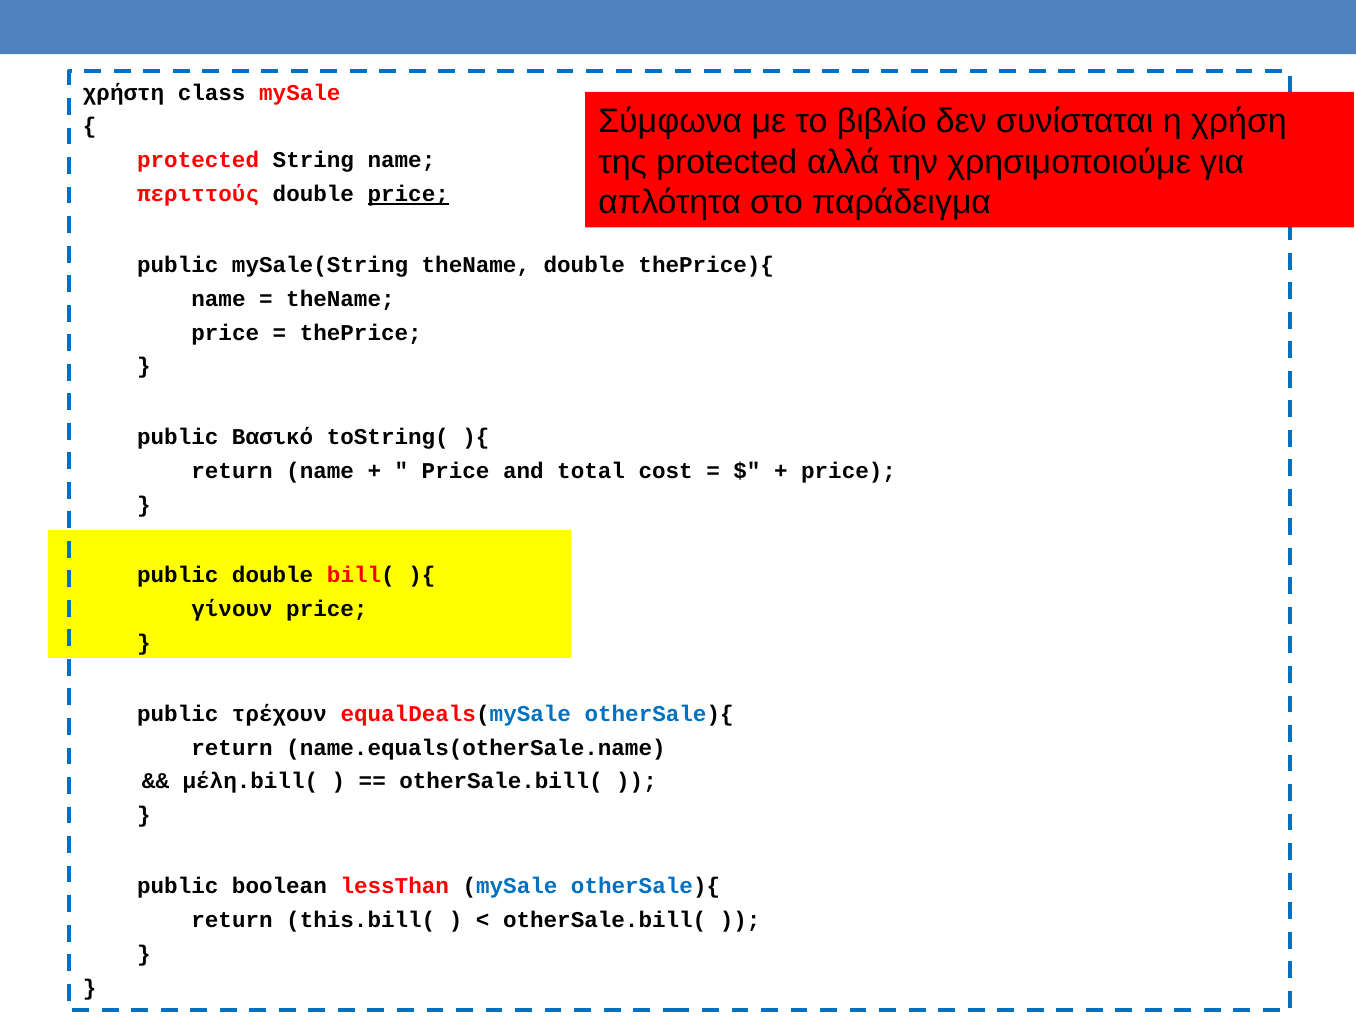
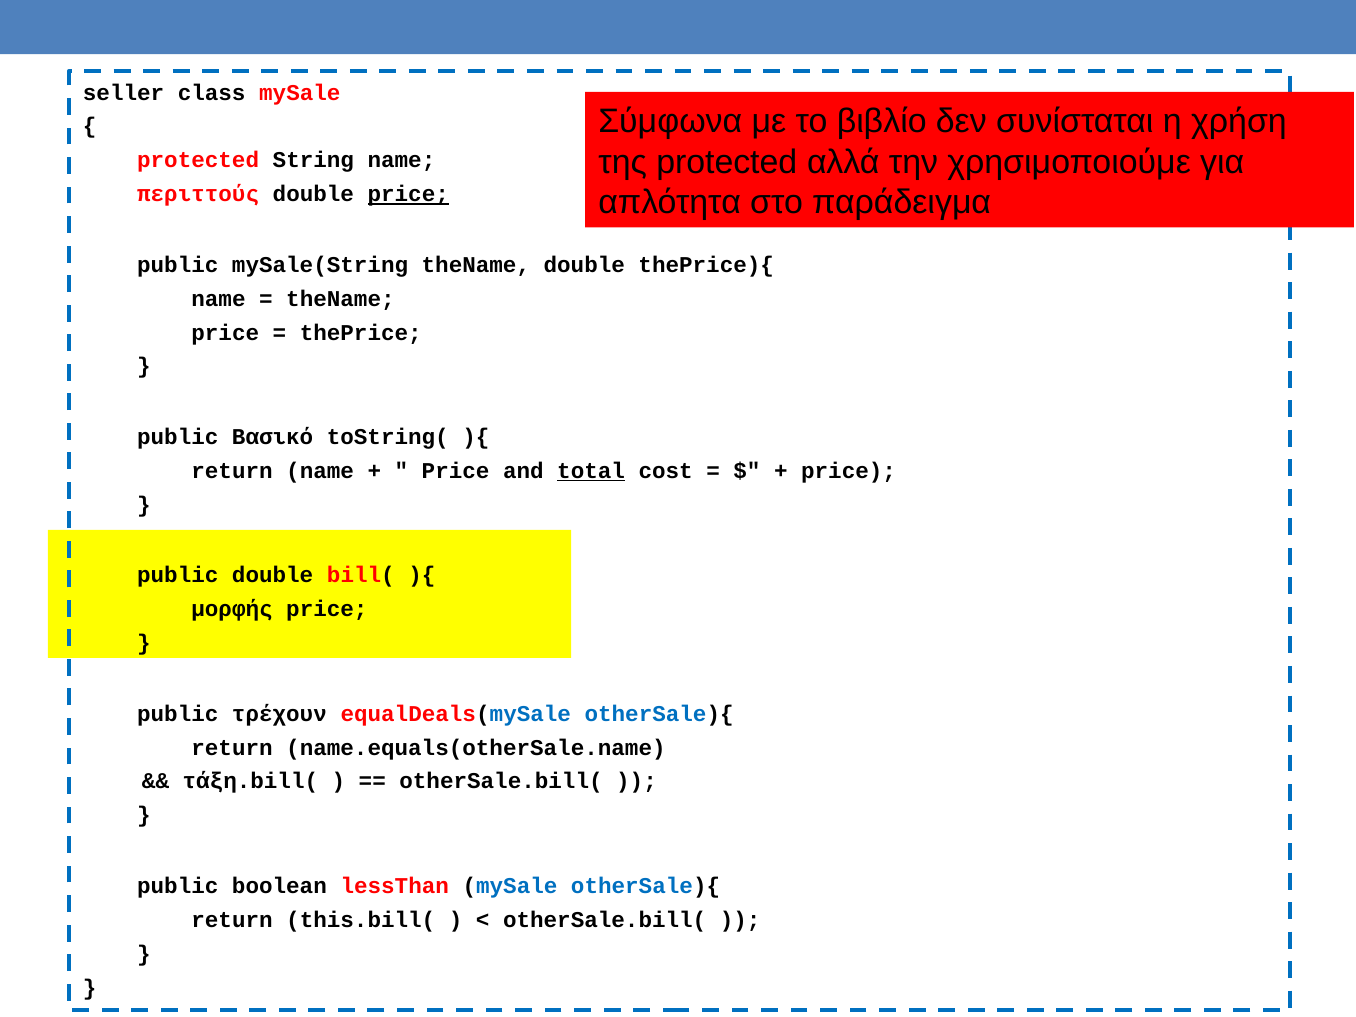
χρήστη: χρήστη -> seller
total underline: none -> present
γίνουν: γίνουν -> μορφής
μέλη.bill(: μέλη.bill( -> τάξη.bill(
